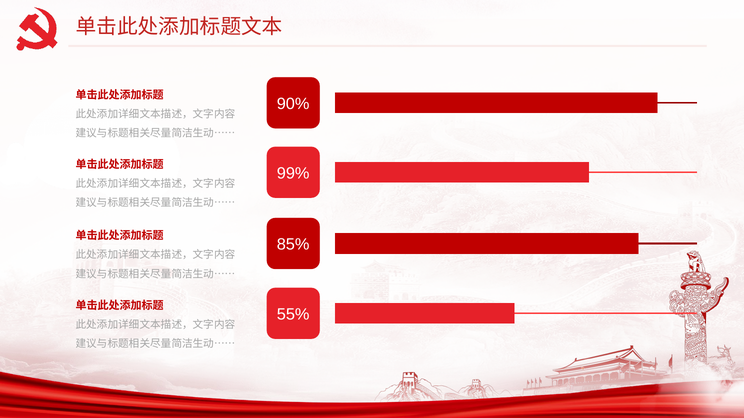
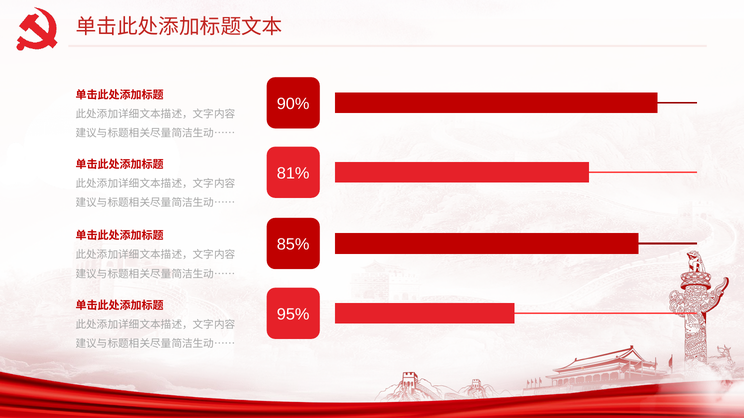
99%: 99% -> 81%
55%: 55% -> 95%
